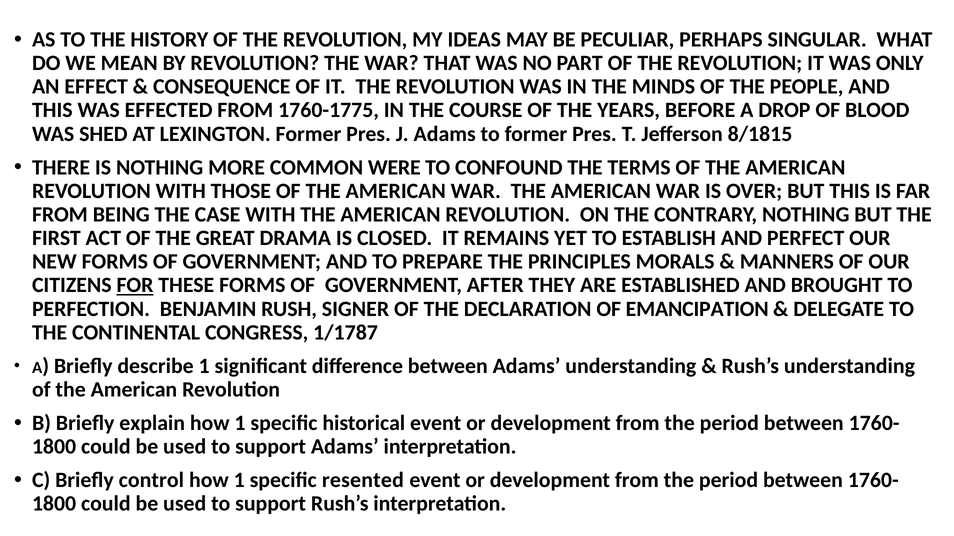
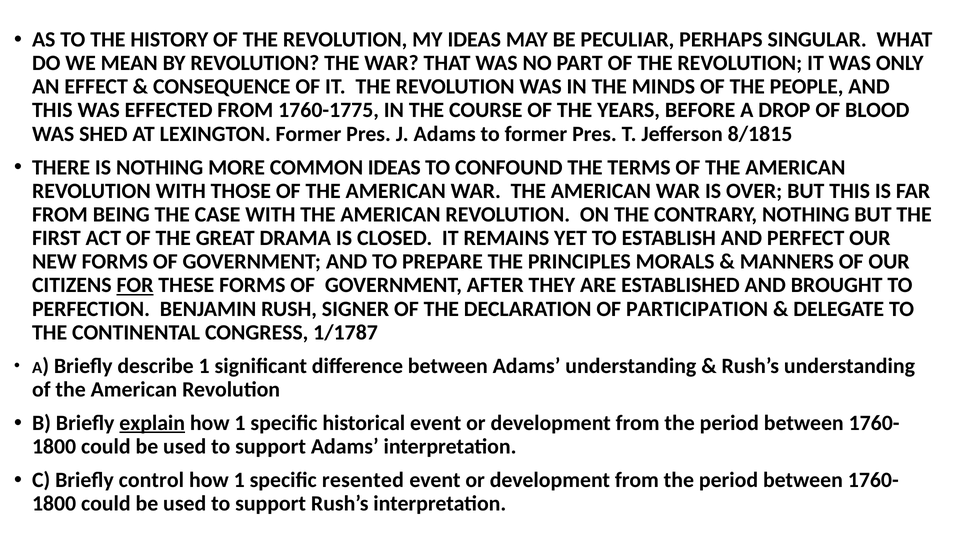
COMMON WERE: WERE -> IDEAS
EMANCIPATION: EMANCIPATION -> PARTICIPATION
explain underline: none -> present
